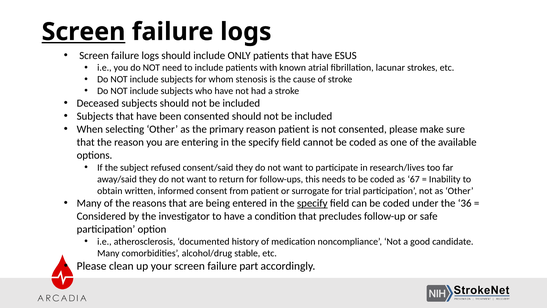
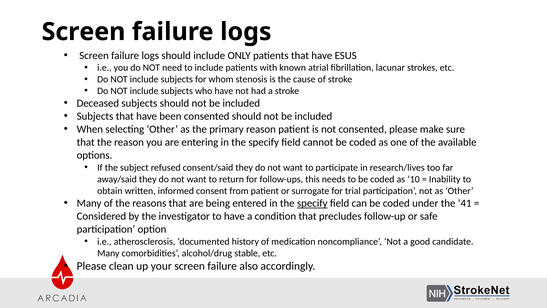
Screen at (84, 32) underline: present -> none
67: 67 -> 10
36: 36 -> 41
part: part -> also
